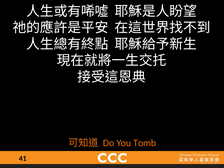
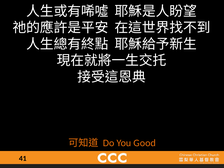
Tomb: Tomb -> Good
